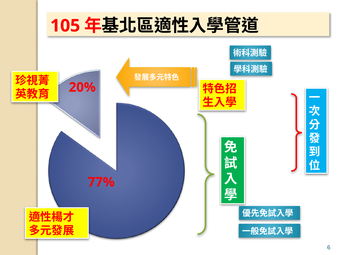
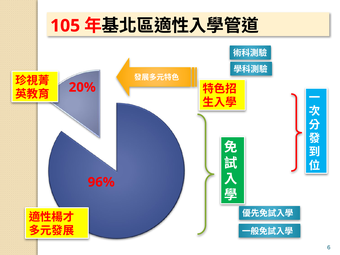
77%: 77% -> 96%
